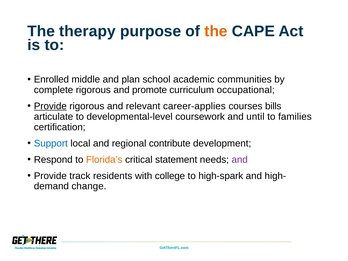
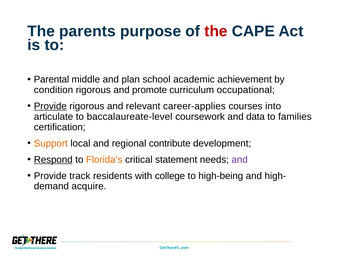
therapy: therapy -> parents
the at (216, 31) colour: orange -> red
Enrolled: Enrolled -> Parental
communities: communities -> achievement
complete: complete -> condition
bills: bills -> into
developmental-level: developmental-level -> baccalaureate-level
until: until -> data
Support colour: blue -> orange
Respond underline: none -> present
high-spark: high-spark -> high-being
change: change -> acquire
